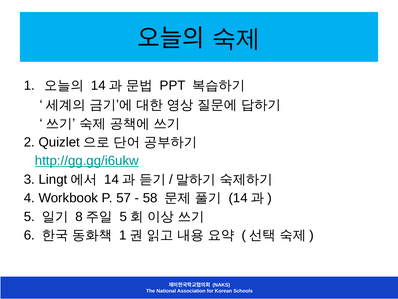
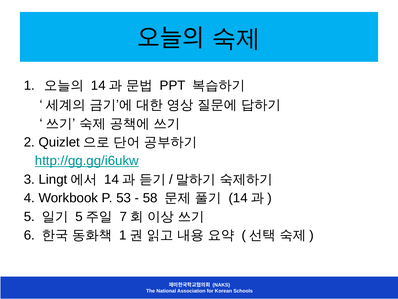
57: 57 -> 53
8 at (79, 216): 8 -> 5
5 at (123, 216): 5 -> 7
